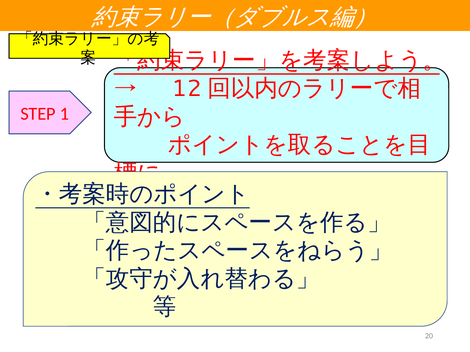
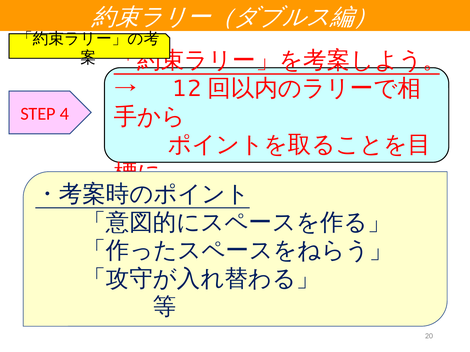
1: 1 -> 4
